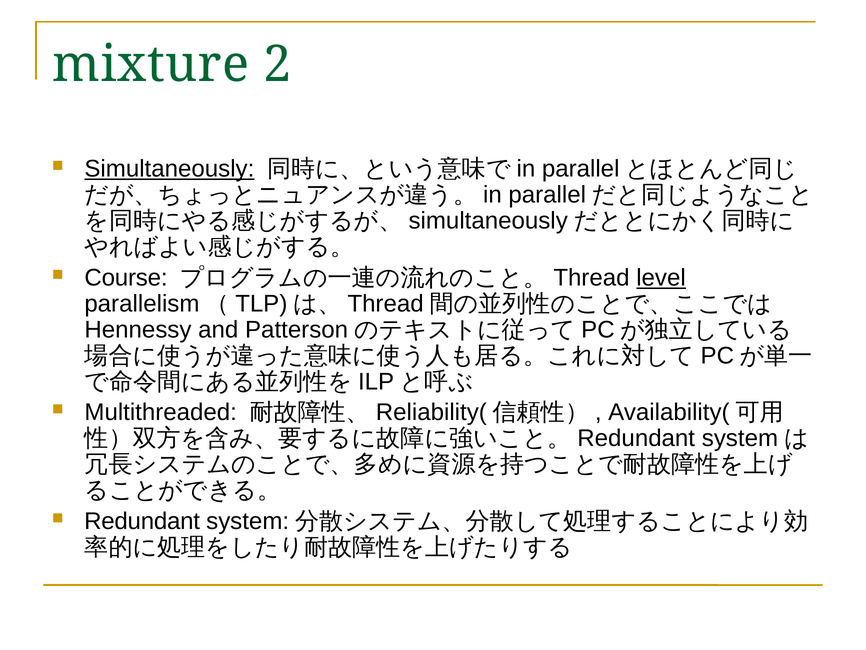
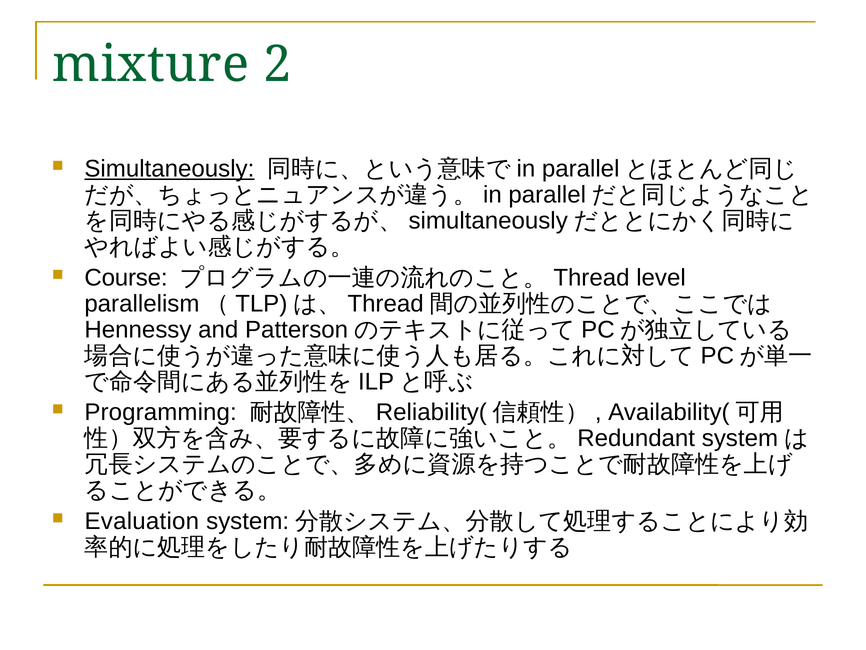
level underline: present -> none
Multithreaded: Multithreaded -> Programming
Redundant: Redundant -> Evaluation
